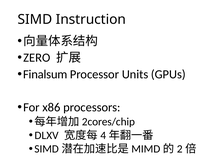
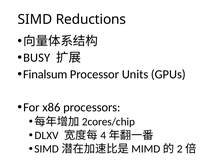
Instruction: Instruction -> Reductions
ZERO: ZERO -> BUSY
